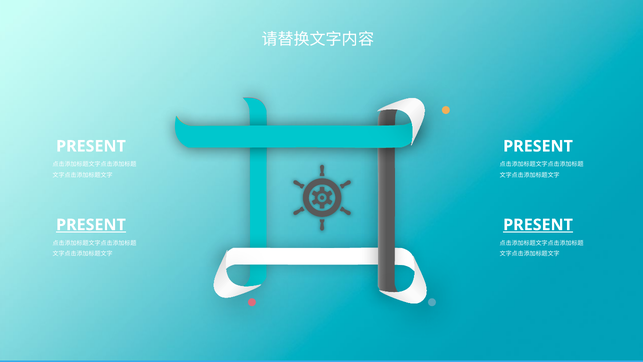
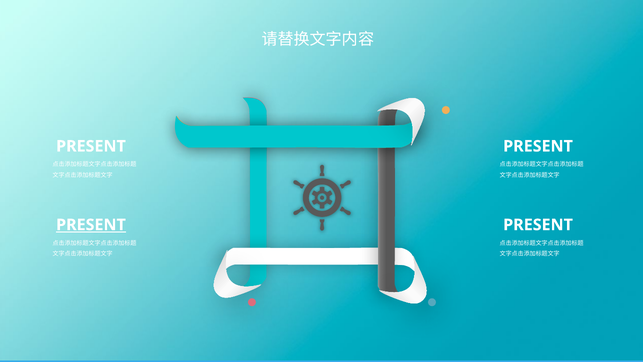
PRESENT at (538, 225) underline: present -> none
